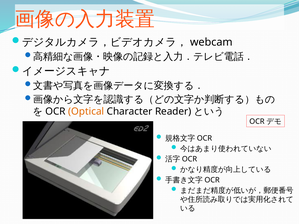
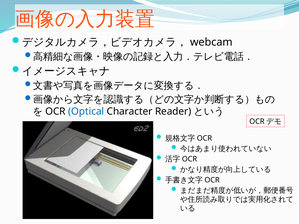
Optical colour: orange -> blue
